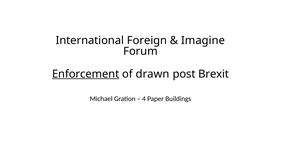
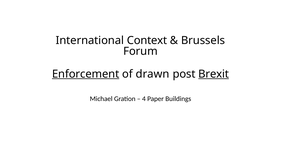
Foreign: Foreign -> Context
Imagine: Imagine -> Brussels
Brexit underline: none -> present
